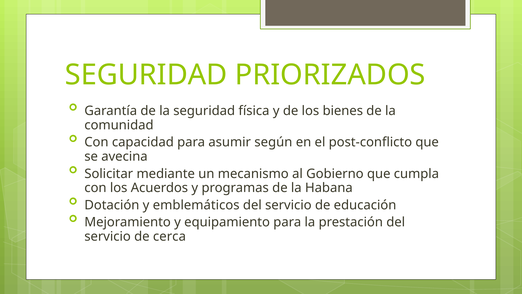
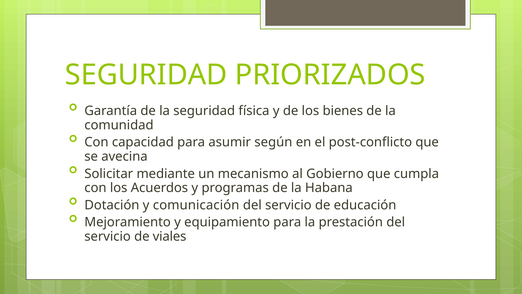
emblemáticos: emblemáticos -> comunicación
cerca: cerca -> viales
